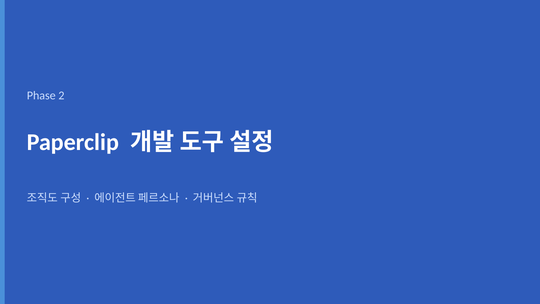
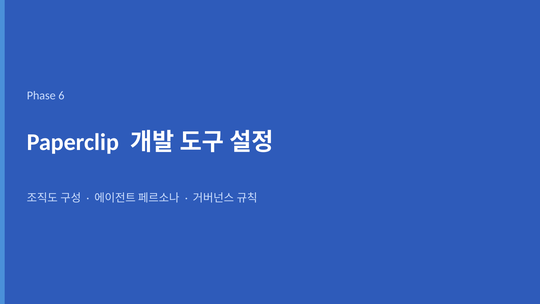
2: 2 -> 6
